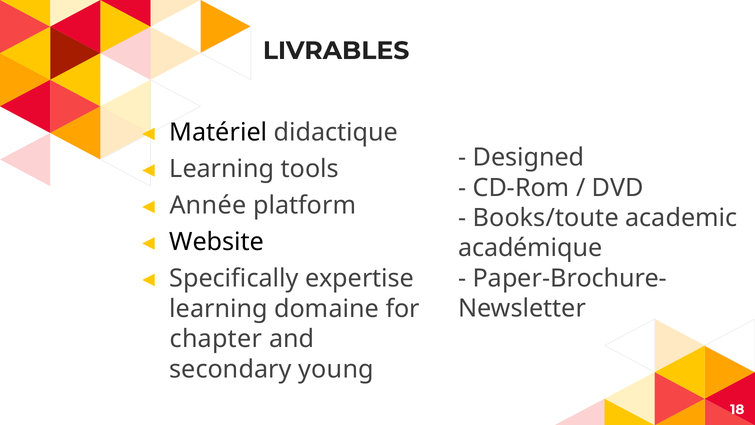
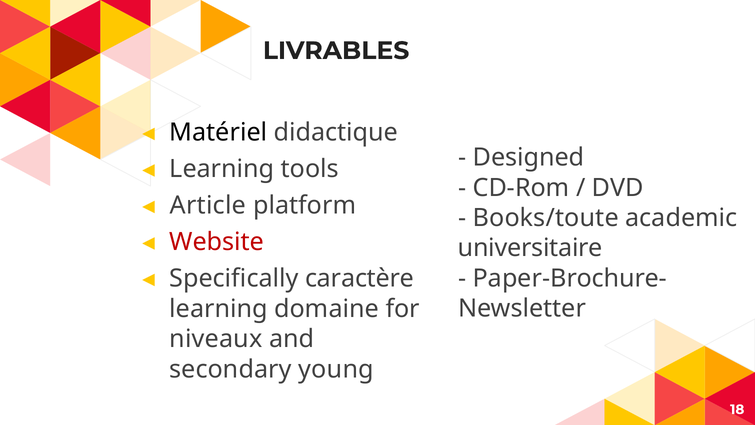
Année: Année -> Article
Website colour: black -> red
académique: académique -> universitaire
expertise: expertise -> caractère
chapter: chapter -> niveaux
